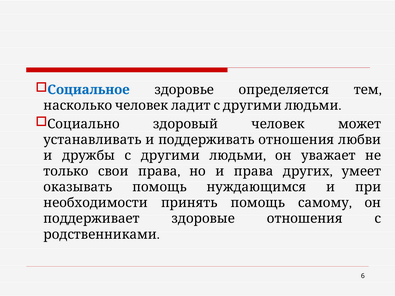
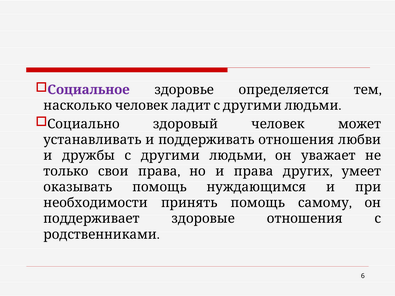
Социальное colour: blue -> purple
